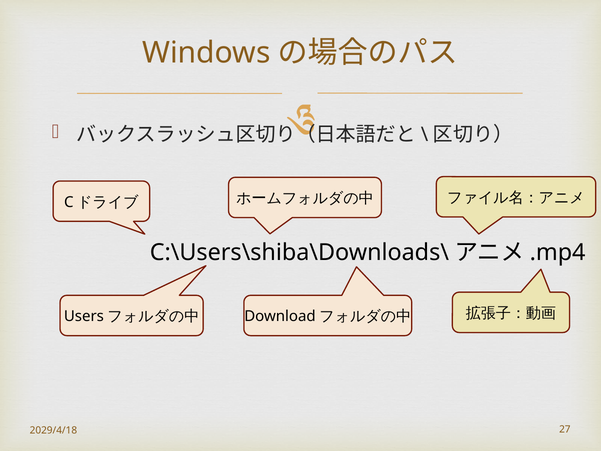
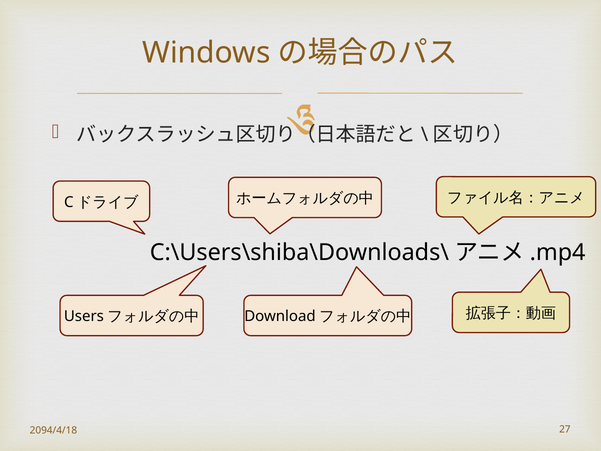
2029/4/18: 2029/4/18 -> 2094/4/18
